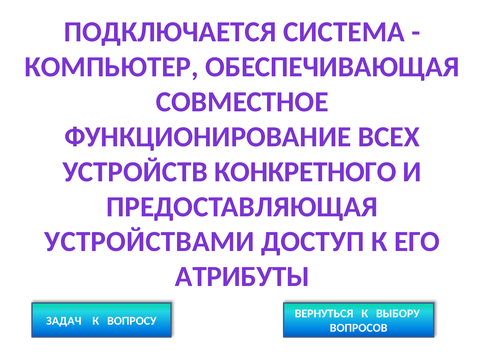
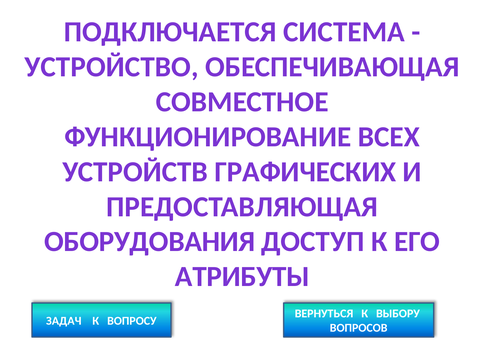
КОМПЬЮТЕР: КОМПЬЮТЕР -> УСТРОЙСТВО
КОНКРЕТНОГО: КОНКРЕТНОГО -> ГРАФИЧЕСКИХ
УСТРОЙСТВАМИ: УСТРОЙСТВАМИ -> ОБОРУДОВАНИЯ
